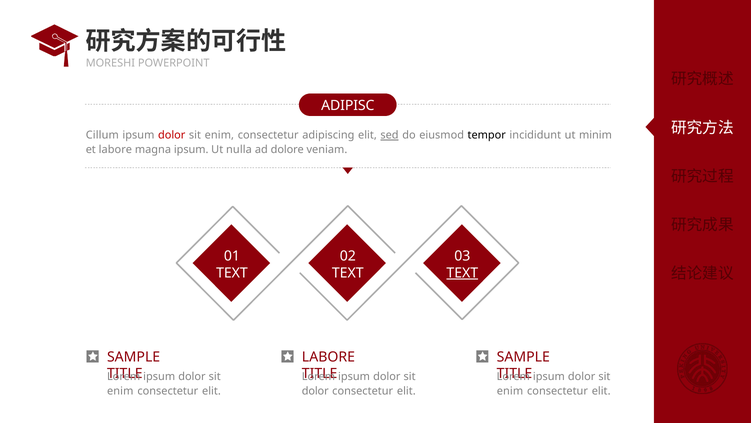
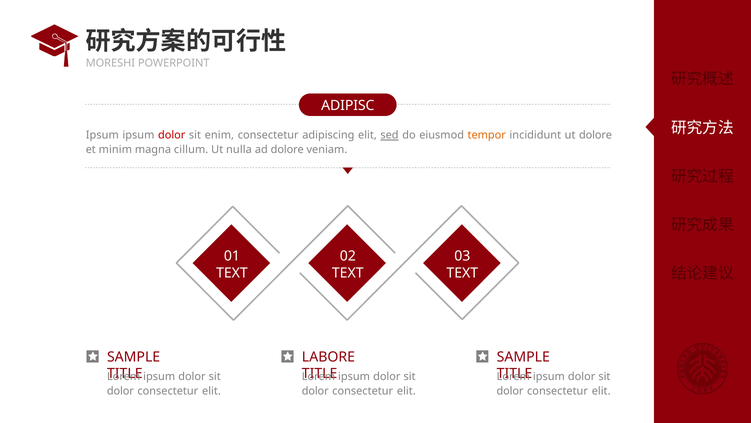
Cillum at (102, 135): Cillum -> Ipsum
tempor colour: black -> orange
ut minim: minim -> dolore
et labore: labore -> minim
magna ipsum: ipsum -> cillum
TEXT at (462, 273) underline: present -> none
enim at (120, 391): enim -> dolor
enim at (510, 391): enim -> dolor
